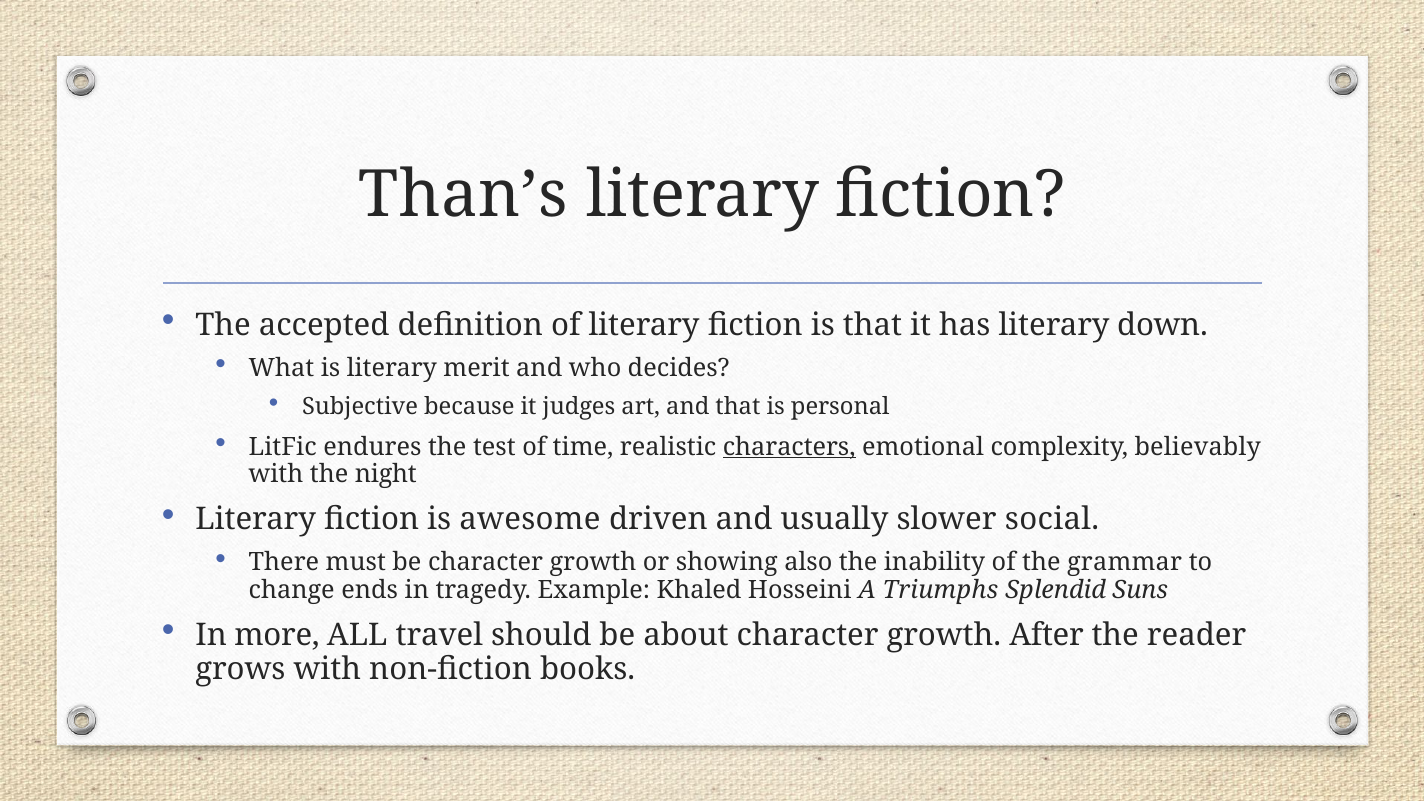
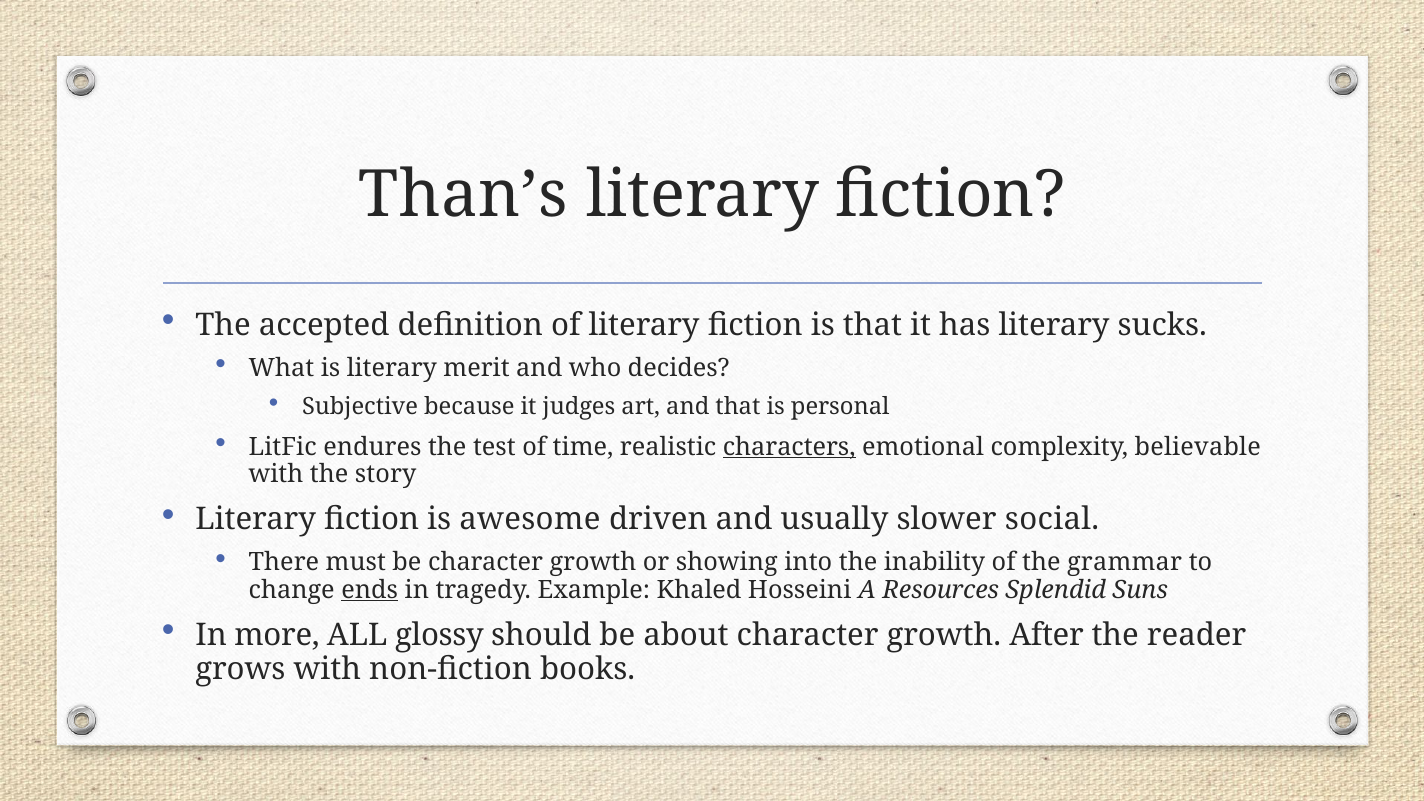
down: down -> sucks
believably: believably -> believable
night: night -> story
also: also -> into
ends underline: none -> present
Triumphs: Triumphs -> Resources
travel: travel -> glossy
